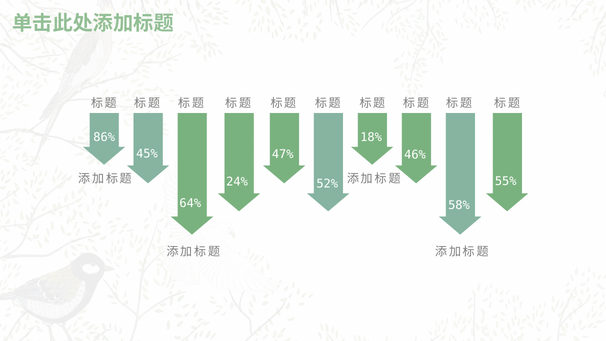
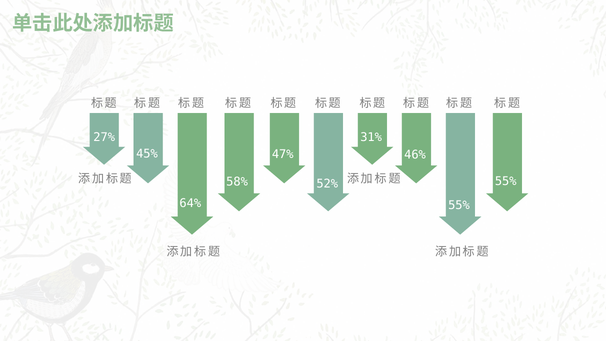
86%: 86% -> 27%
18%: 18% -> 31%
24%: 24% -> 58%
58% at (459, 205): 58% -> 55%
